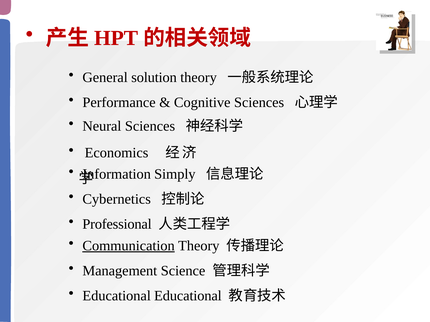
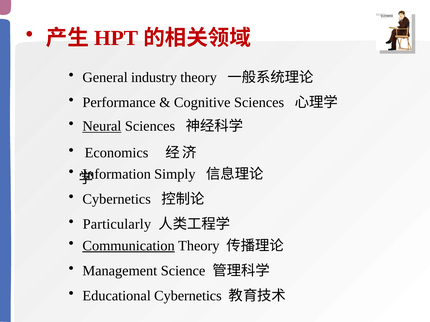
solution: solution -> industry
Neural underline: none -> present
Professional: Professional -> Particularly
Educational Educational: Educational -> Cybernetics
